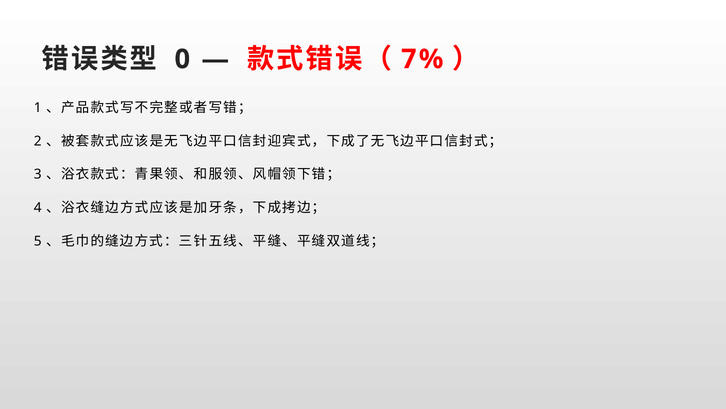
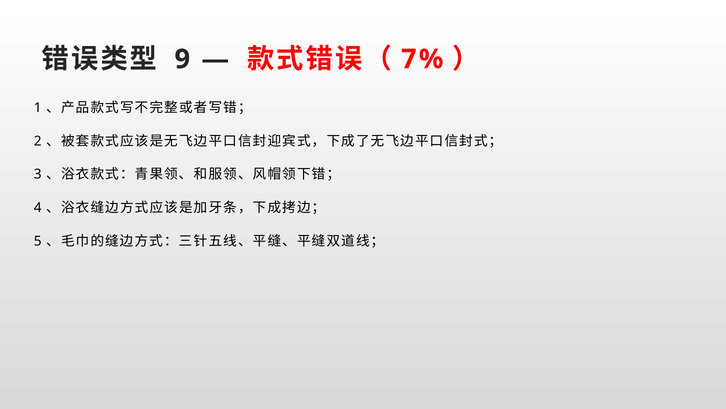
0: 0 -> 9
